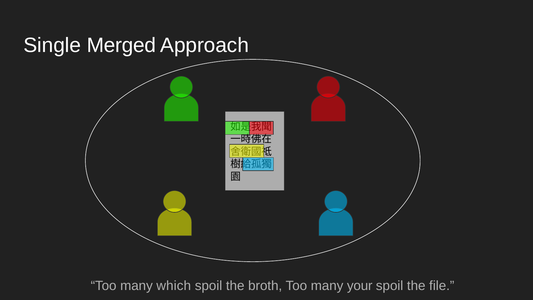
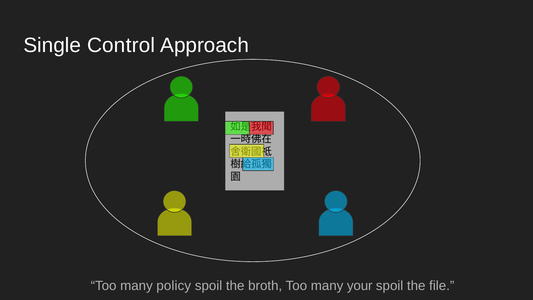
Merged: Merged -> Control
which: which -> policy
